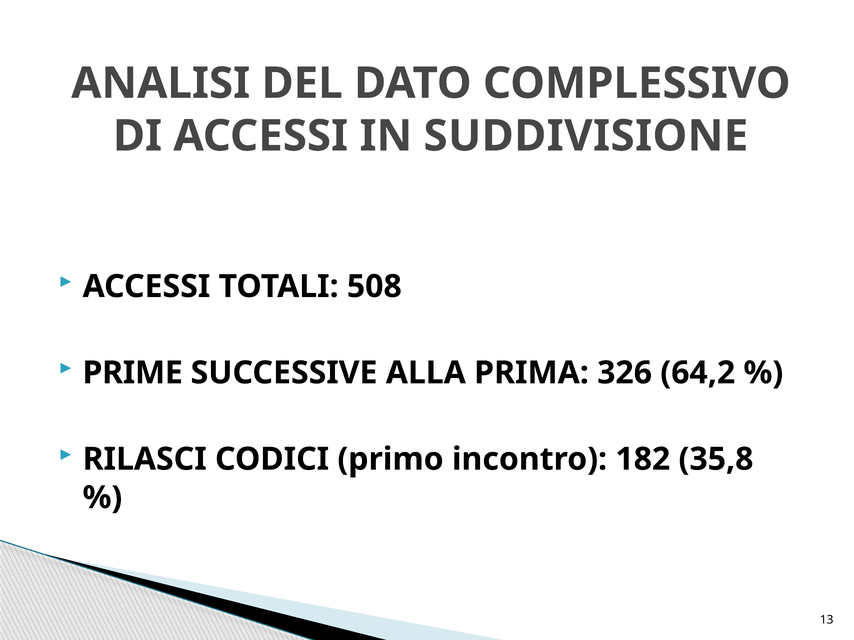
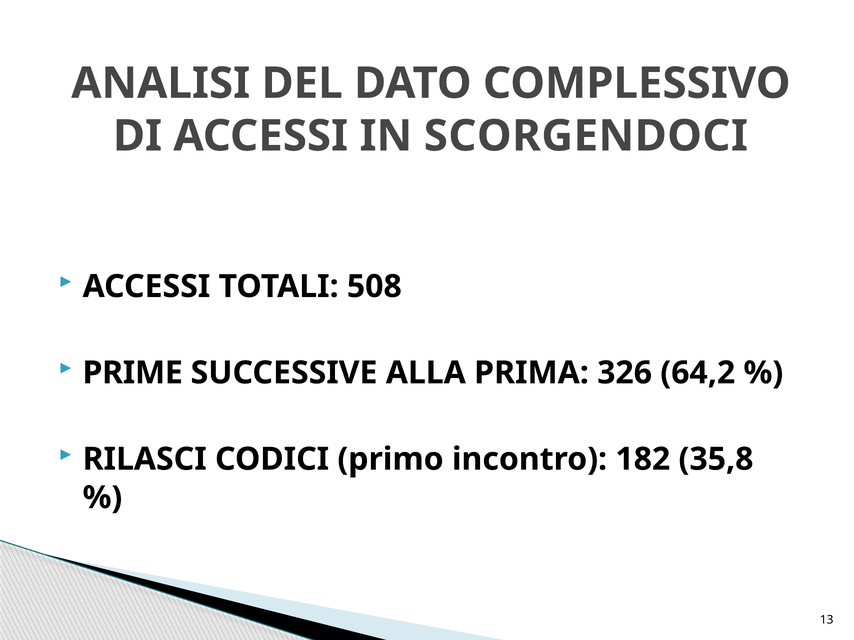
SUDDIVISIONE: SUDDIVISIONE -> SCORGENDOCI
